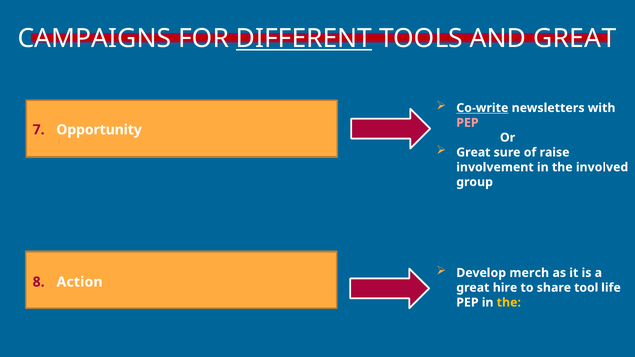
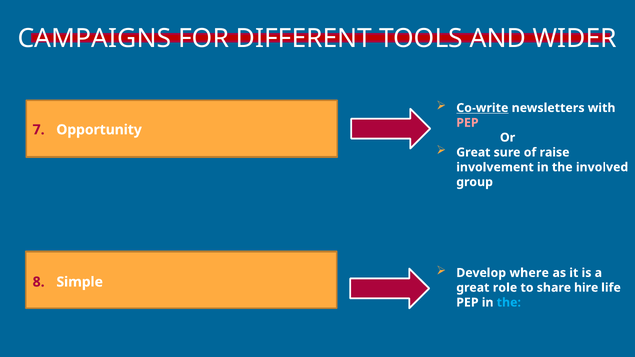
DIFFERENT underline: present -> none
AND GREAT: GREAT -> WIDER
merch: merch -> where
Action: Action -> Simple
hire: hire -> role
tool: tool -> hire
the at (509, 303) colour: yellow -> light blue
